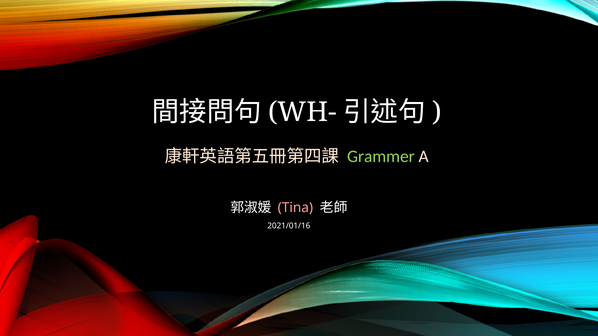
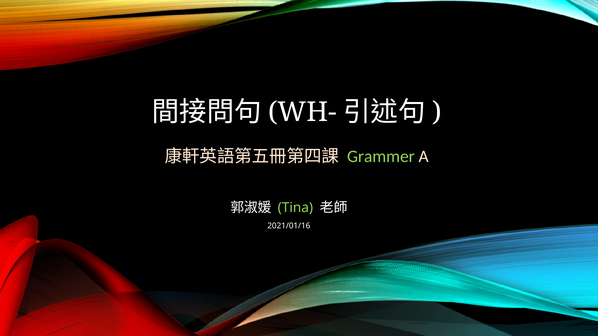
Tina colour: pink -> light green
